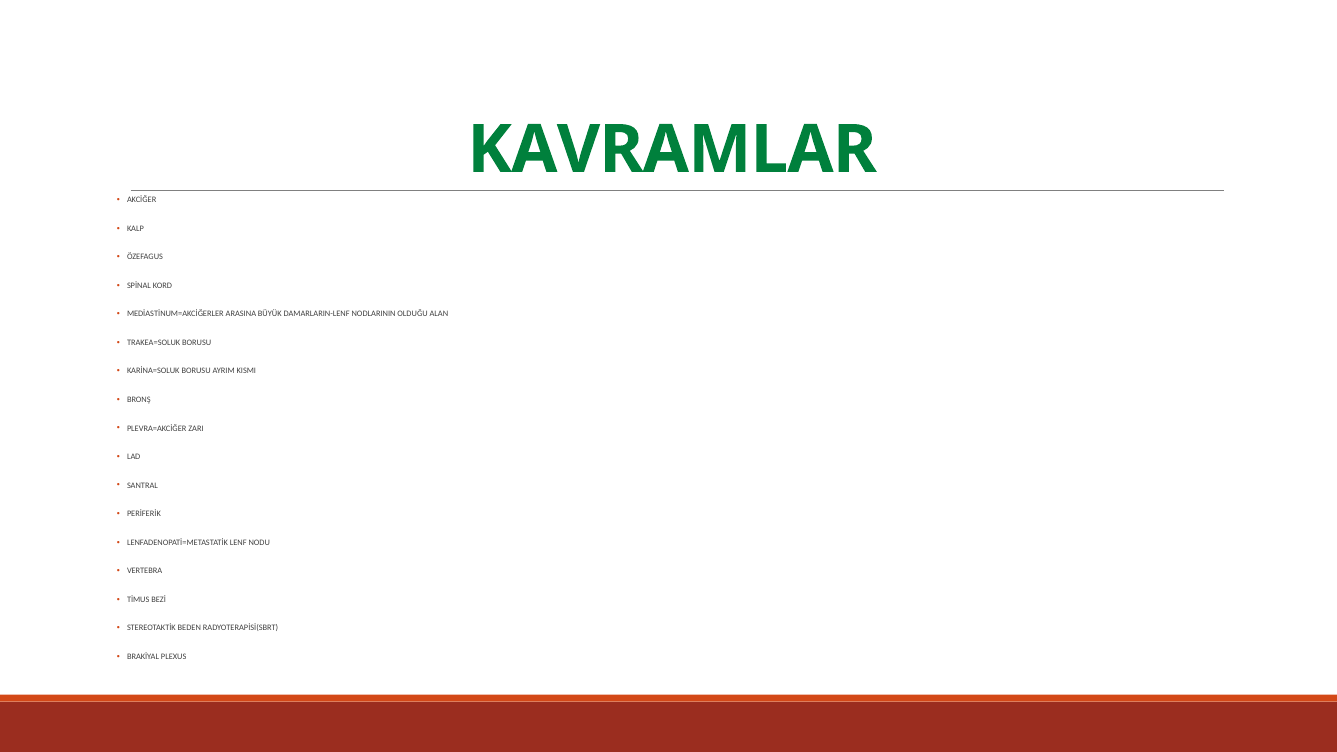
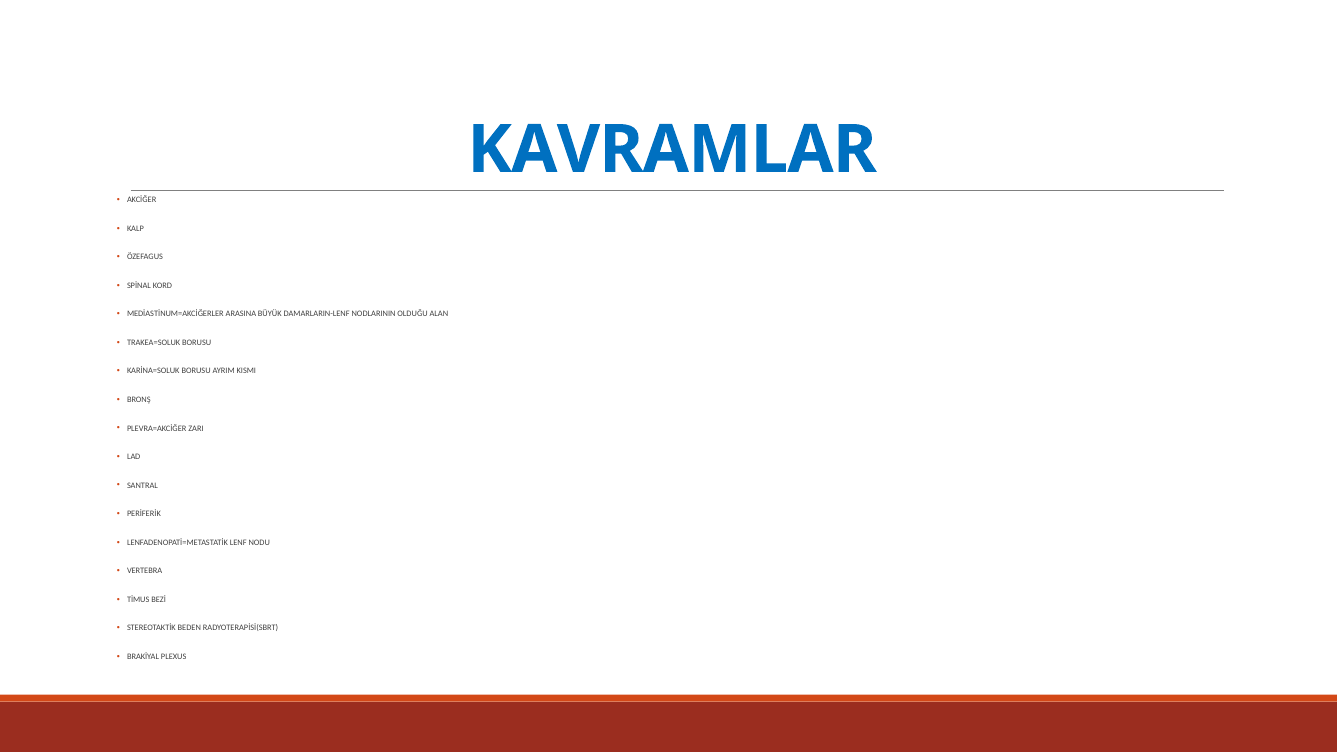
KAVRAMLAR colour: green -> blue
